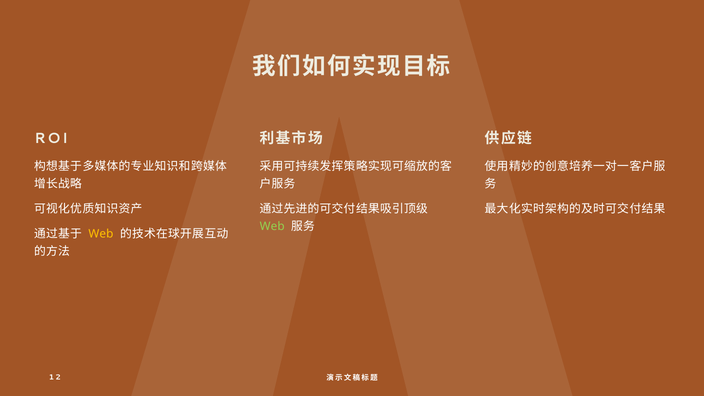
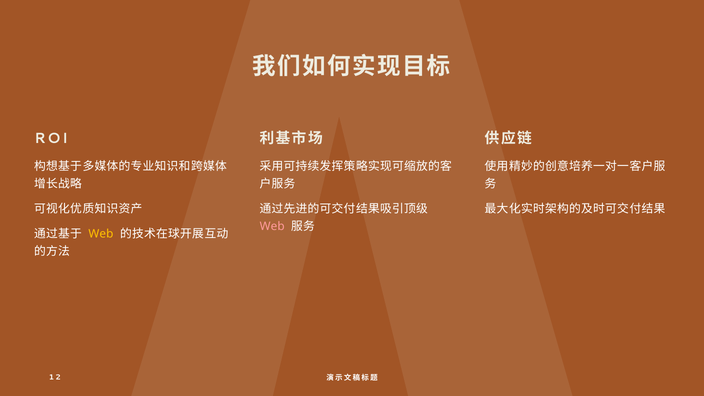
Web at (272, 226) colour: light green -> pink
